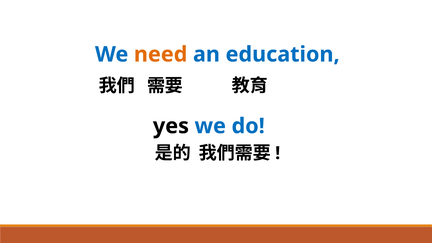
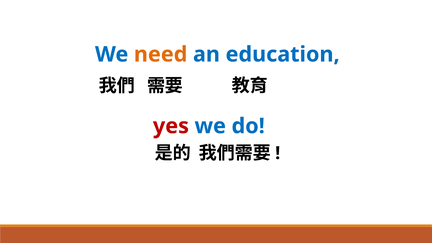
yes colour: black -> red
